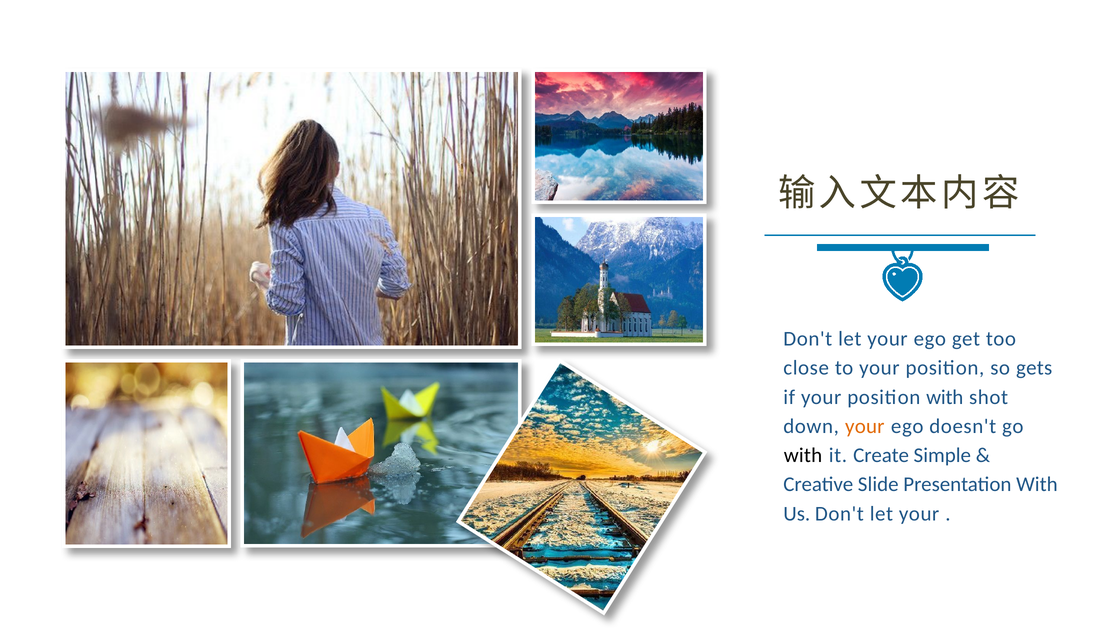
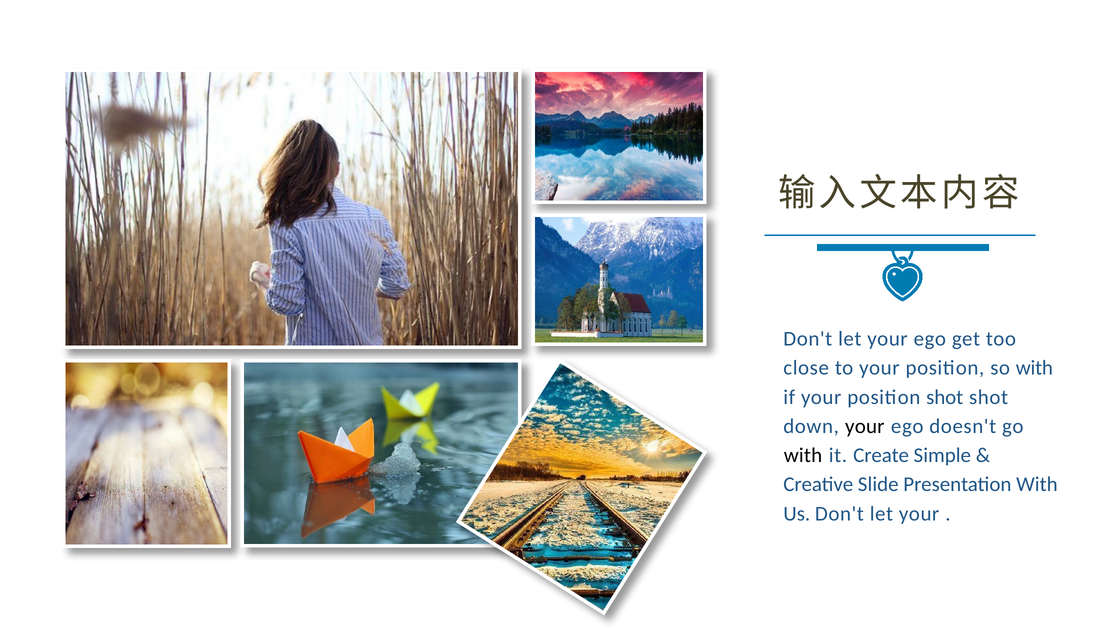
so gets: gets -> with
position with: with -> shot
your at (865, 427) colour: orange -> black
